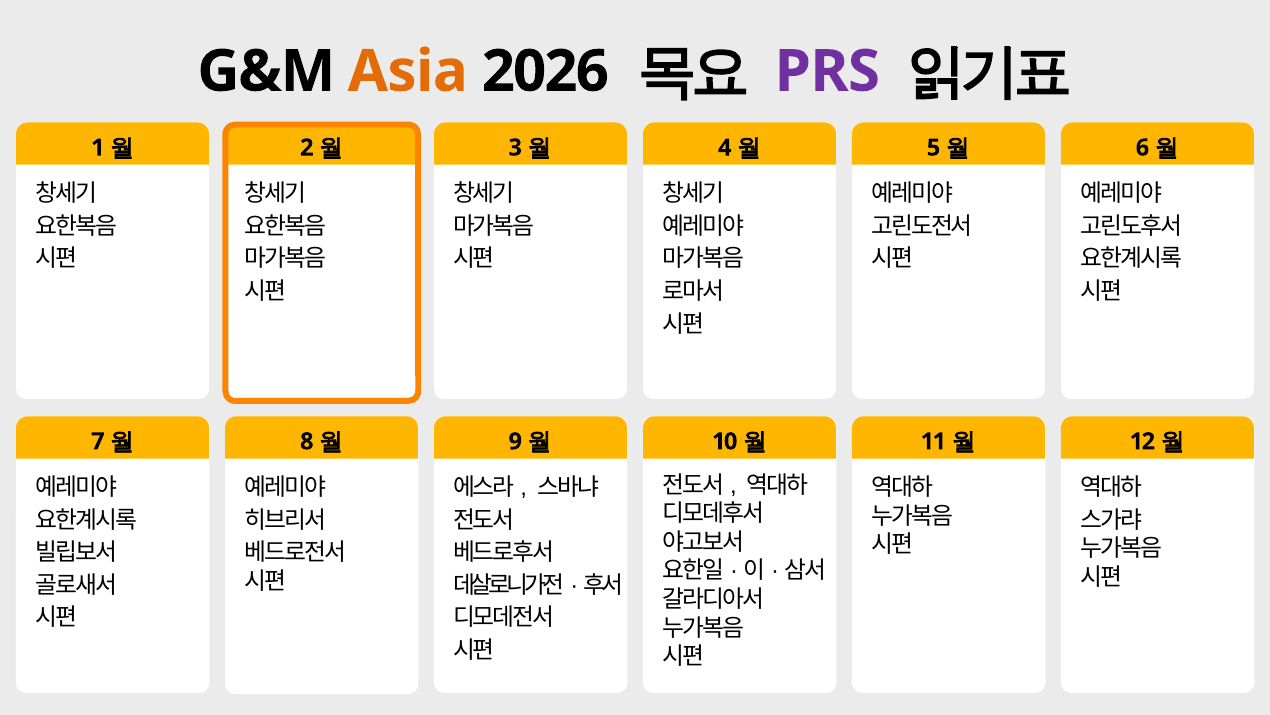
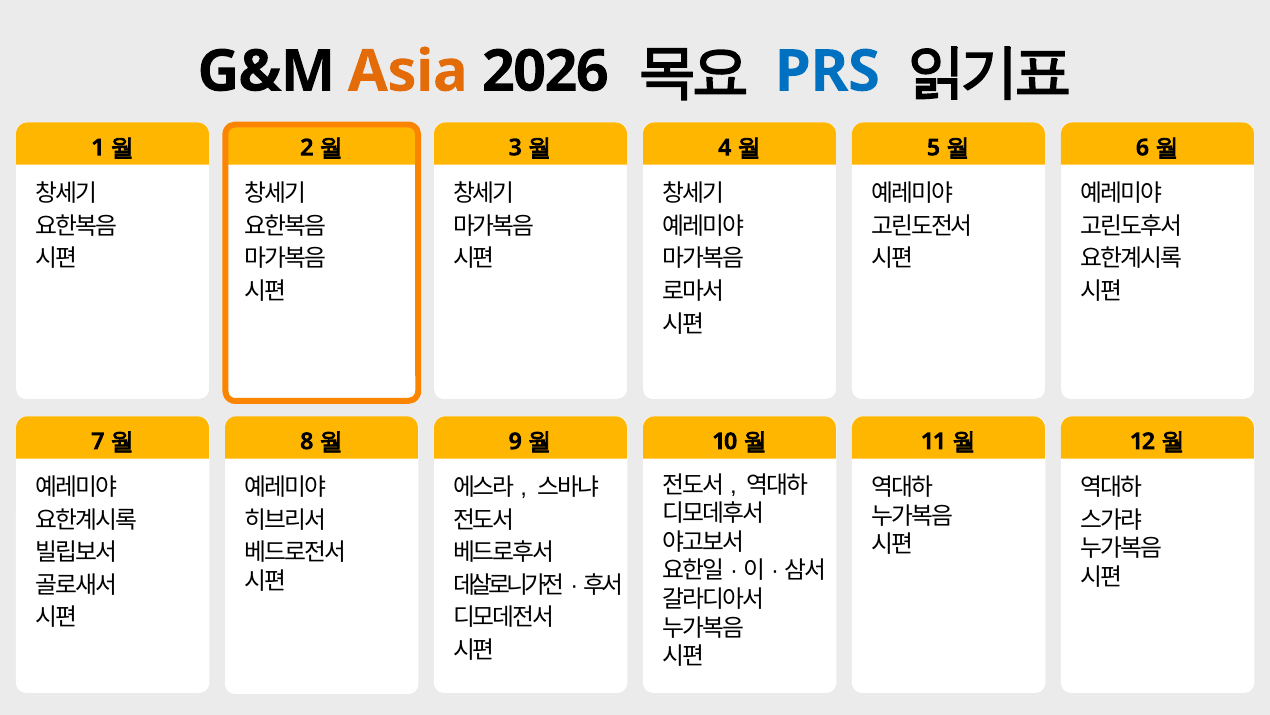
PRS colour: purple -> blue
